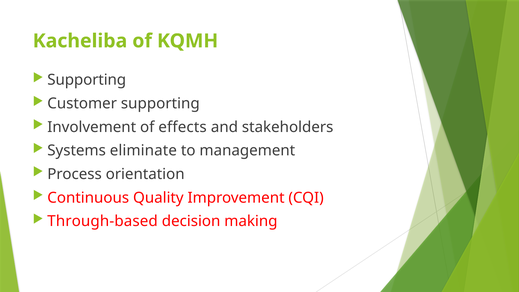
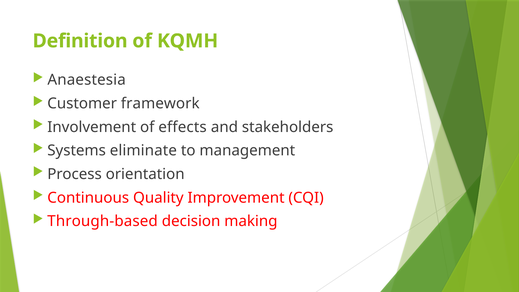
Kacheliba: Kacheliba -> Definition
Supporting at (87, 80): Supporting -> Anaestesia
Customer supporting: supporting -> framework
